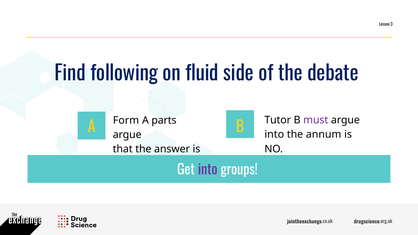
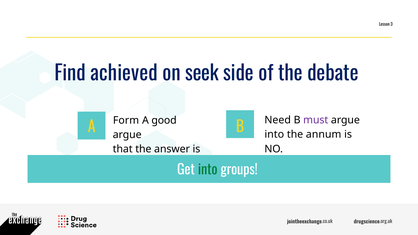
following: following -> achieved
fluid: fluid -> seek
Tutor: Tutor -> Need
parts: parts -> good
into at (208, 170) colour: purple -> green
